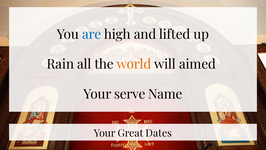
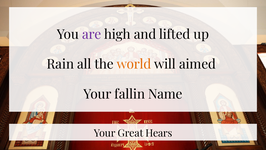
are colour: blue -> purple
serve: serve -> fallin
Dates: Dates -> Hears
